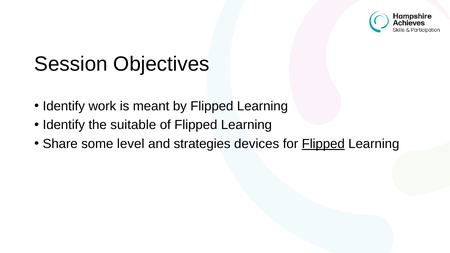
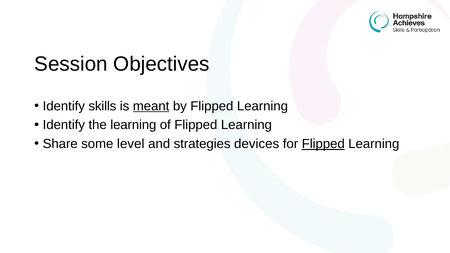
work: work -> skills
meant underline: none -> present
the suitable: suitable -> learning
